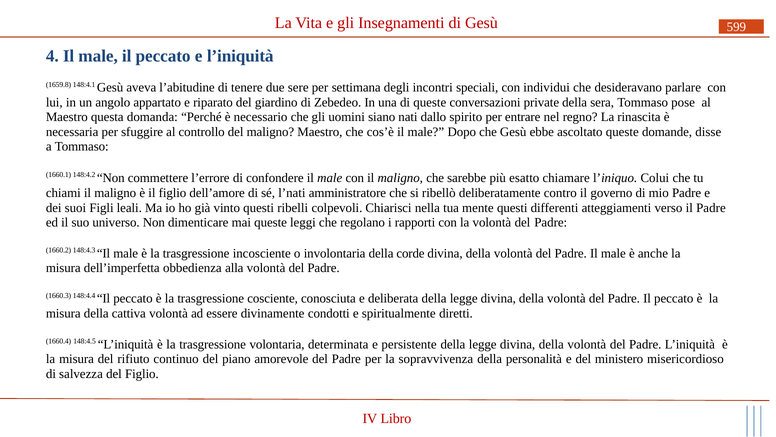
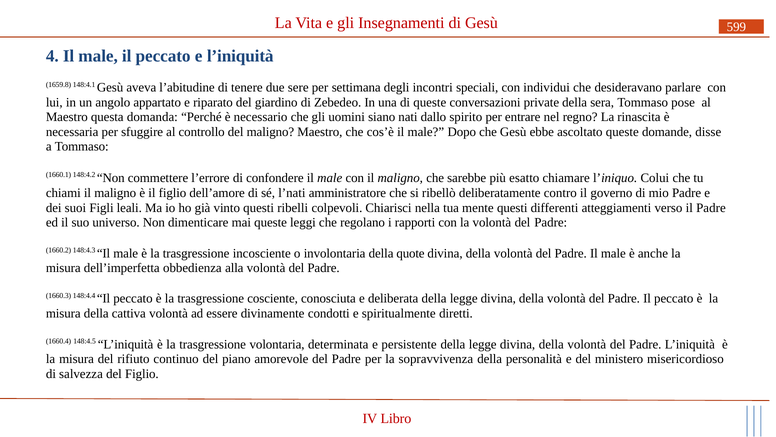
corde: corde -> quote
